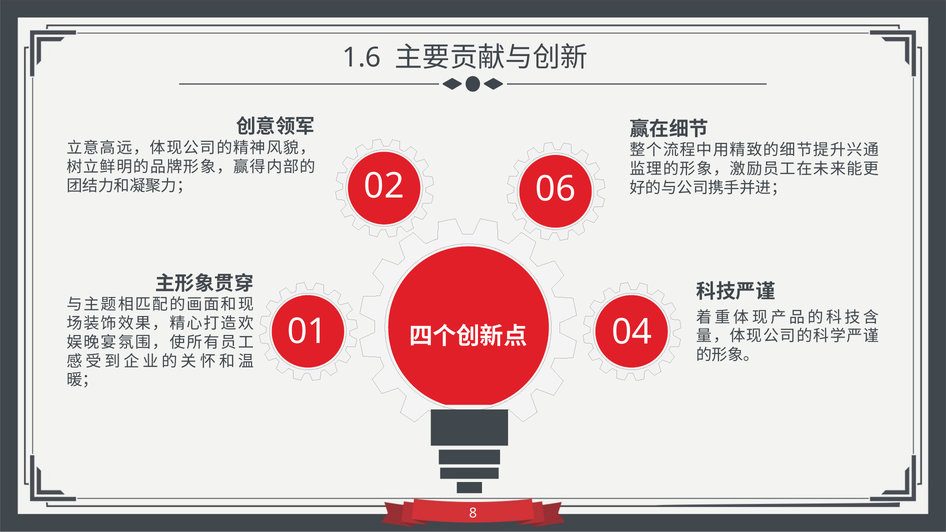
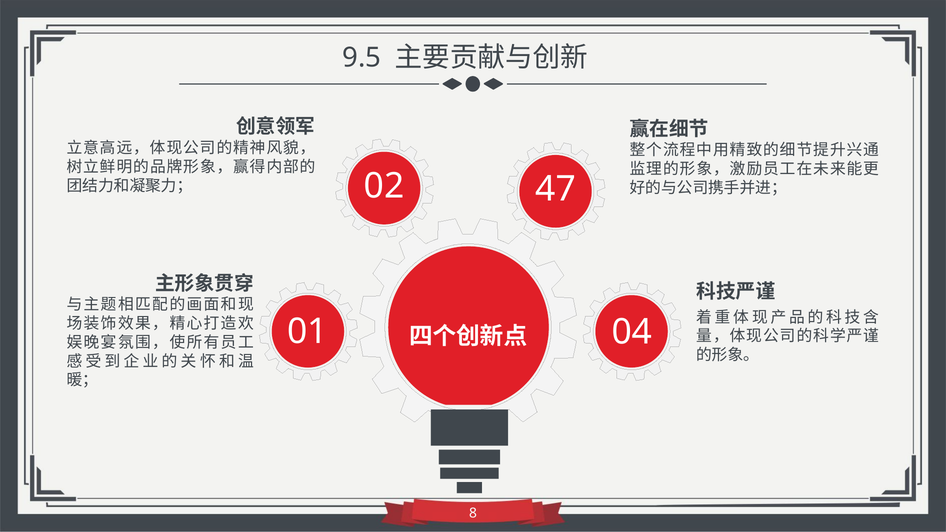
1.6: 1.6 -> 9.5
06: 06 -> 47
